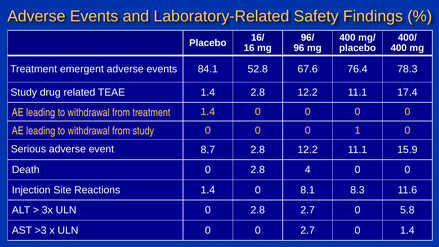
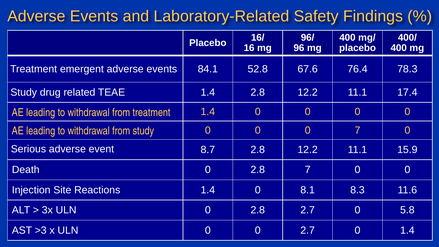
0 1: 1 -> 7
2.8 4: 4 -> 7
